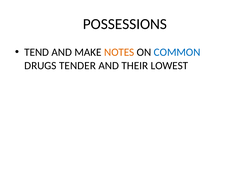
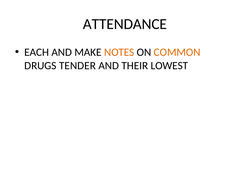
POSSESSIONS: POSSESSIONS -> ATTENDANCE
TEND: TEND -> EACH
COMMON colour: blue -> orange
